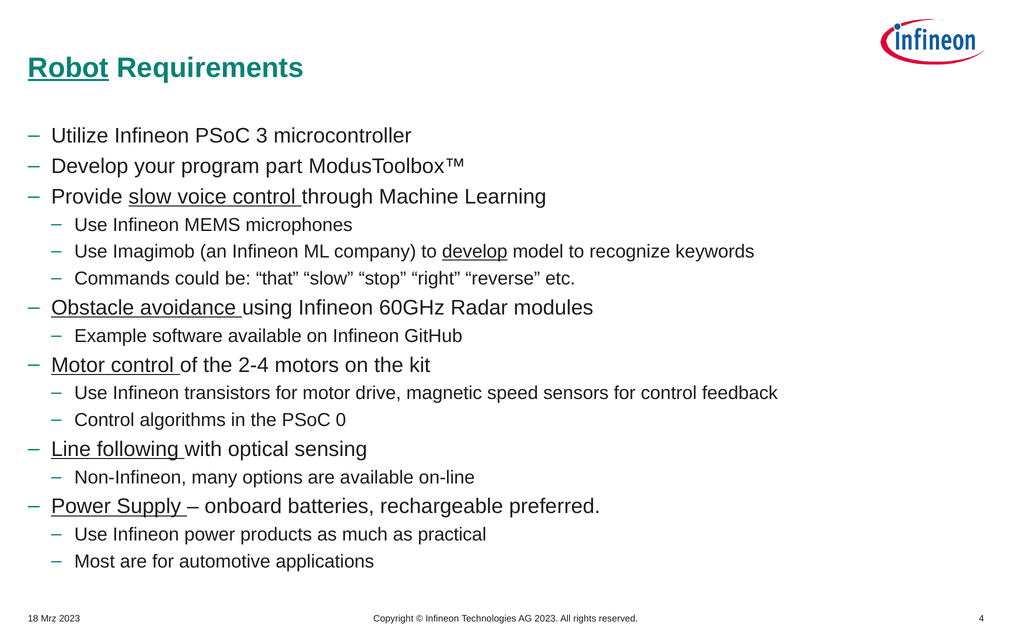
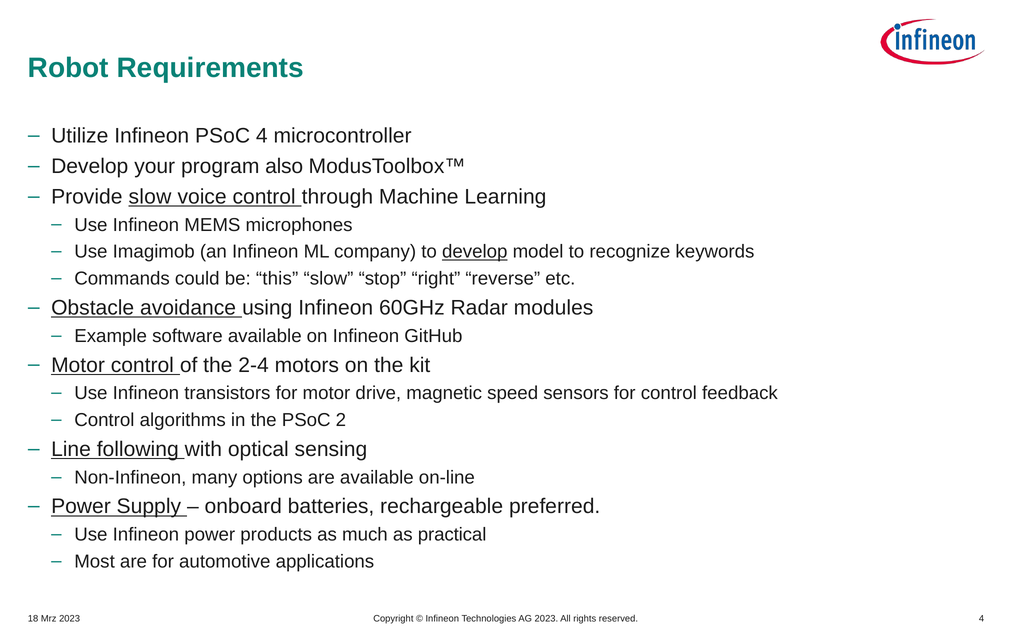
Robot underline: present -> none
PSoC 3: 3 -> 4
part: part -> also
that: that -> this
0: 0 -> 2
